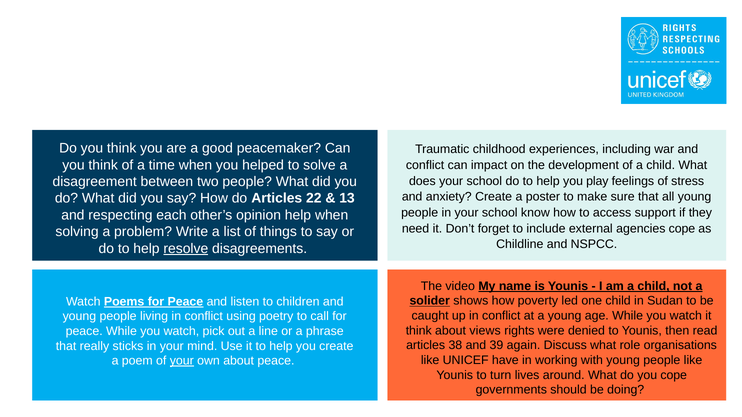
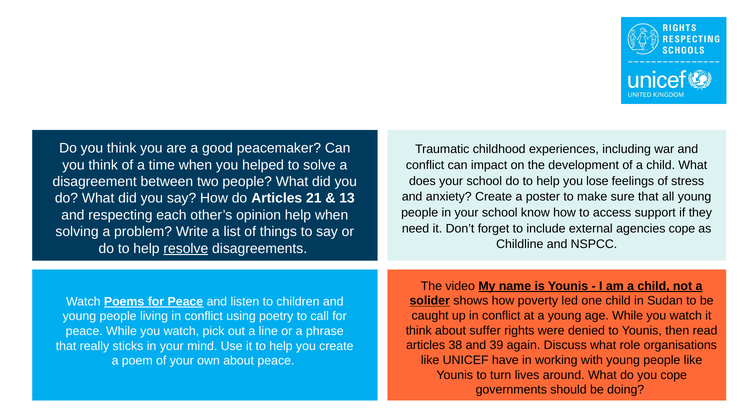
play: play -> lose
22: 22 -> 21
views: views -> suffer
your at (182, 361) underline: present -> none
